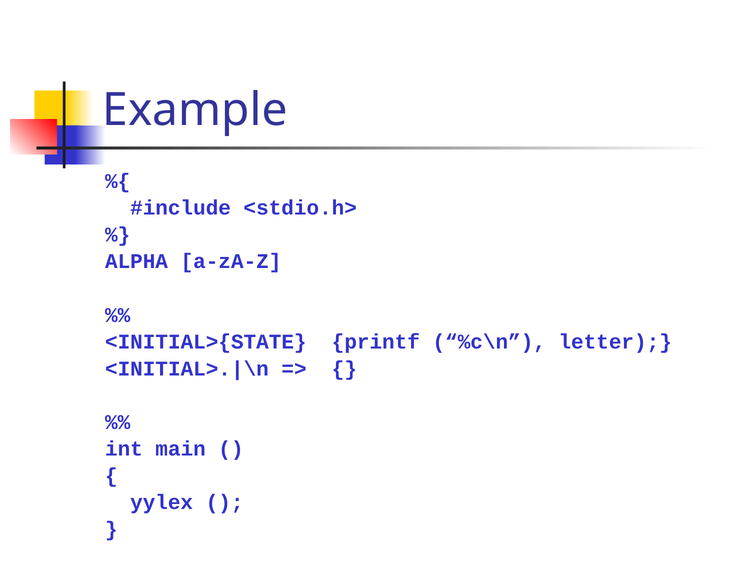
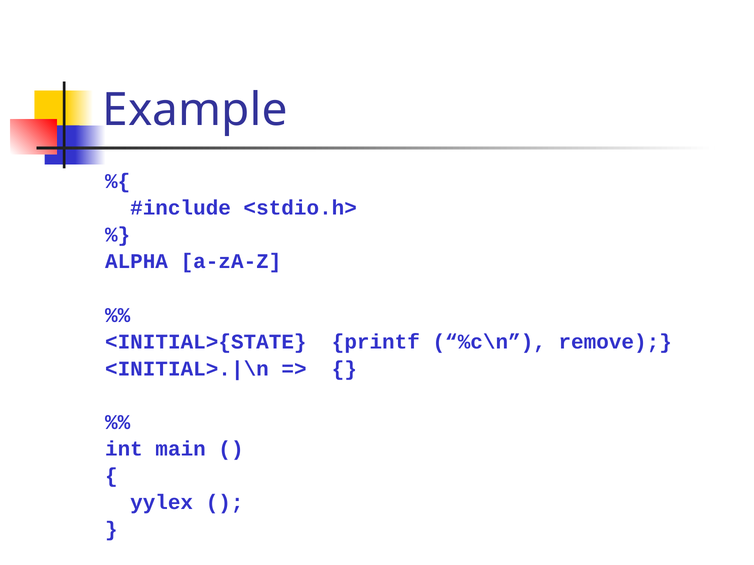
letter: letter -> remove
